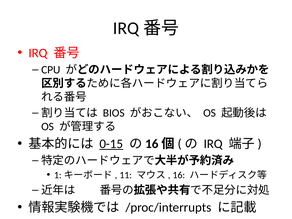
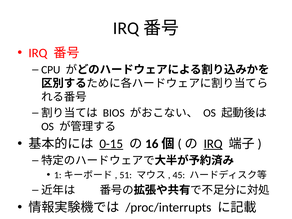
IRQ at (213, 144) underline: none -> present
11: 11 -> 51
16: 16 -> 45
